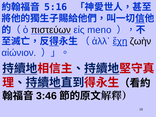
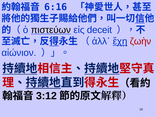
5:16: 5:16 -> 6:16
meno: meno -> deceit
ζωὴν colour: black -> red
3:46: 3:46 -> 3:12
